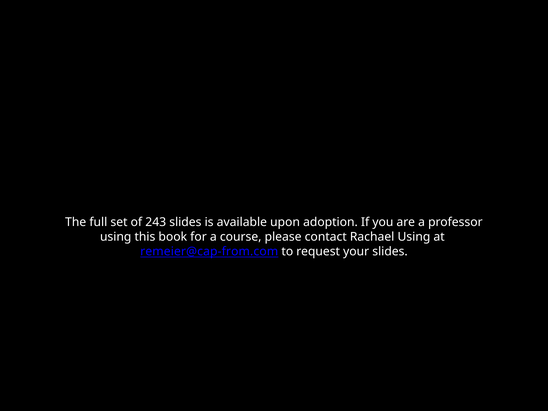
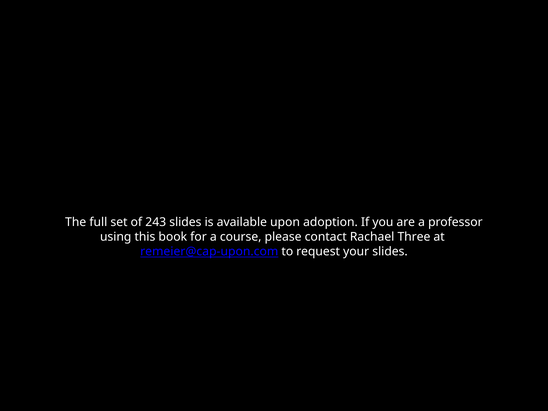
Rachael Using: Using -> Three
remeier@cap-from.com: remeier@cap-from.com -> remeier@cap-upon.com
